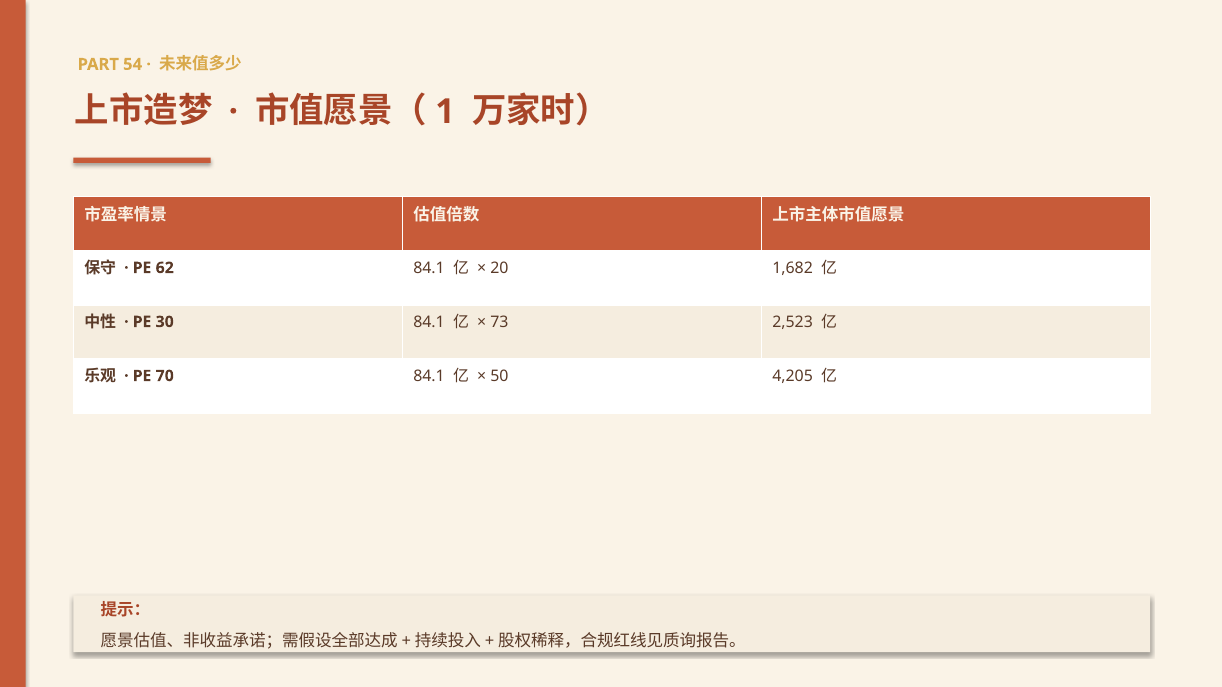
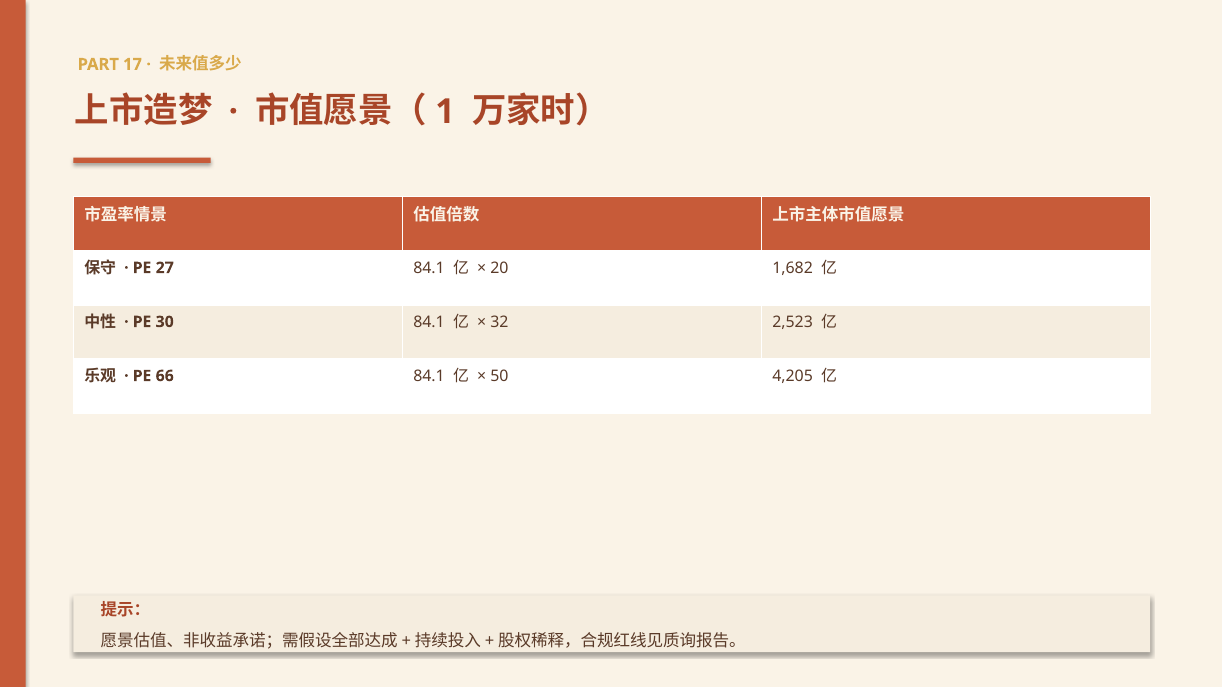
54: 54 -> 17
62: 62 -> 27
73: 73 -> 32
70: 70 -> 66
